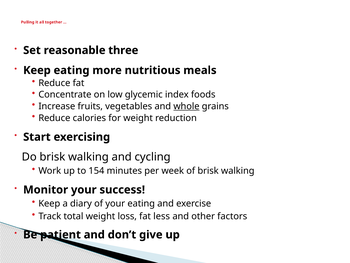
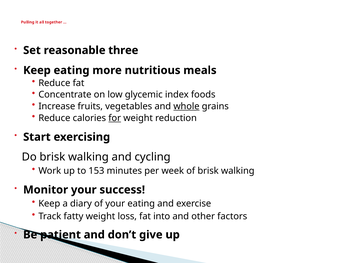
for underline: none -> present
154: 154 -> 153
total: total -> fatty
less: less -> into
